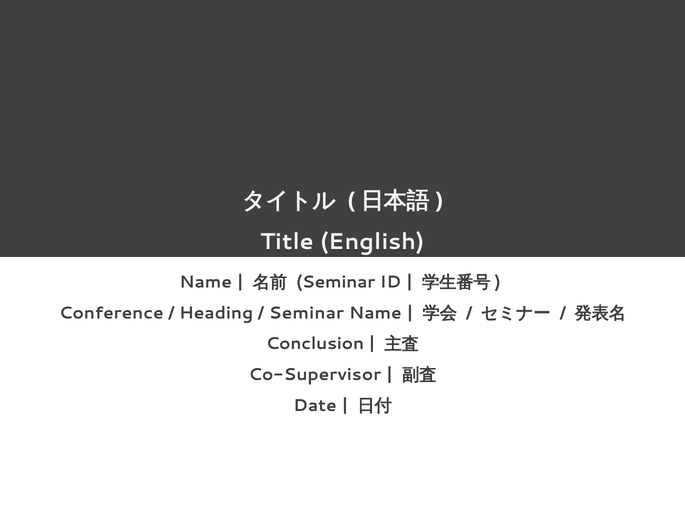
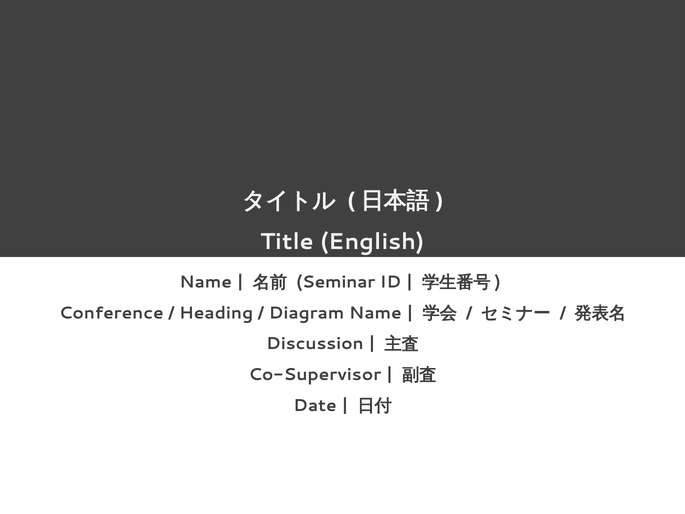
Seminar at (306, 313): Seminar -> Diagram
Conclusion: Conclusion -> Discussion
